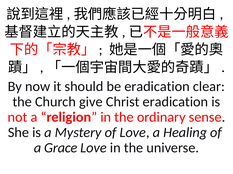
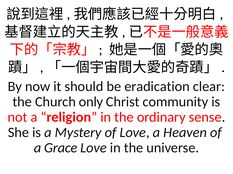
give: give -> only
Christ eradication: eradication -> community
Healing: Healing -> Heaven
